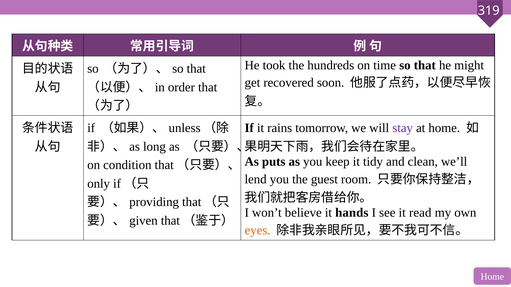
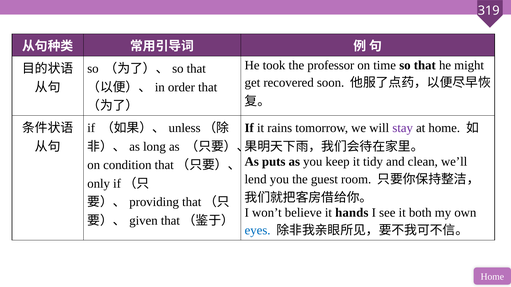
hundreds: hundreds -> professor
read: read -> both
eyes colour: orange -> blue
